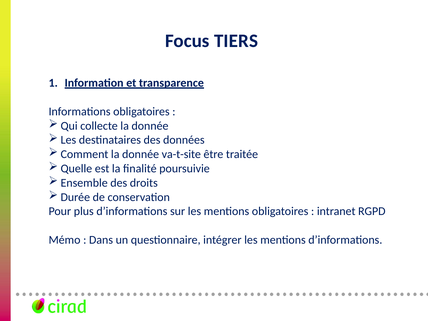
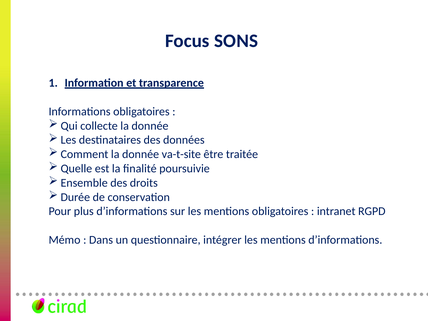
TIERS: TIERS -> SONS
